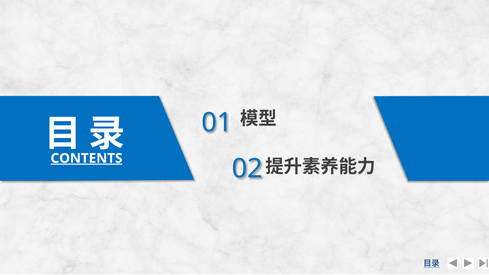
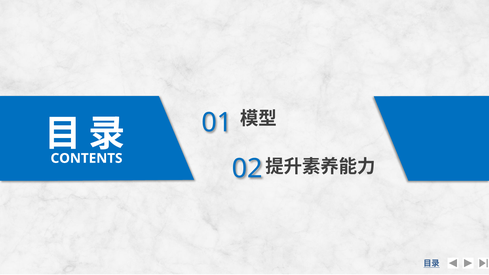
CONTENTS underline: present -> none
